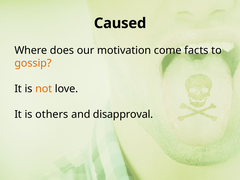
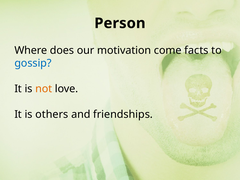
Caused: Caused -> Person
gossip colour: orange -> blue
disapproval: disapproval -> friendships
